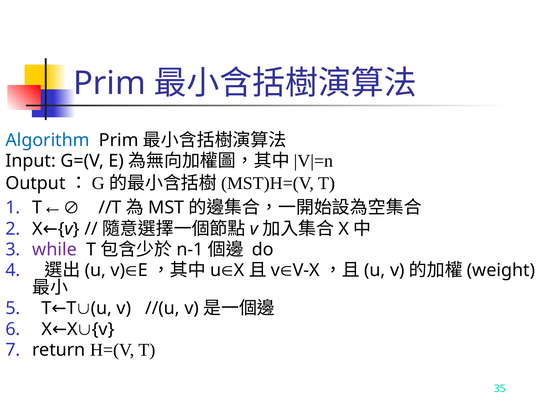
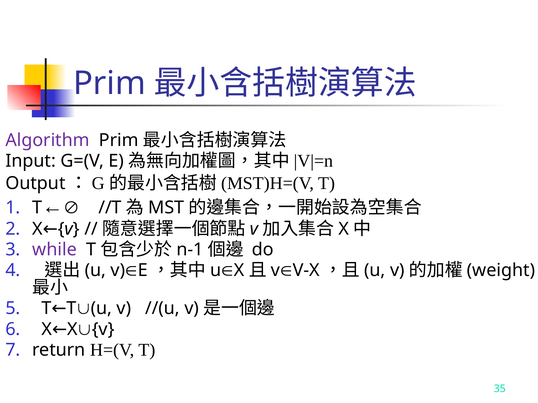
Algorithm colour: blue -> purple
